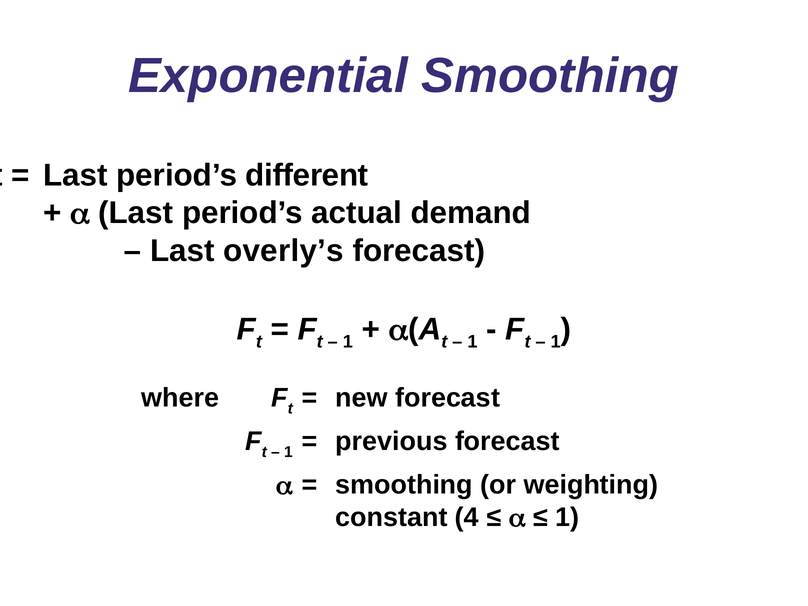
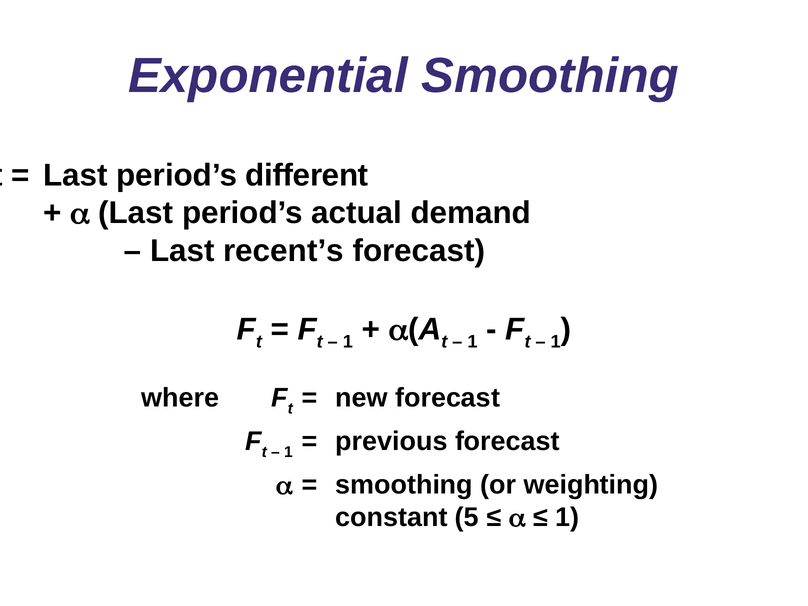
overly’s: overly’s -> recent’s
4: 4 -> 5
